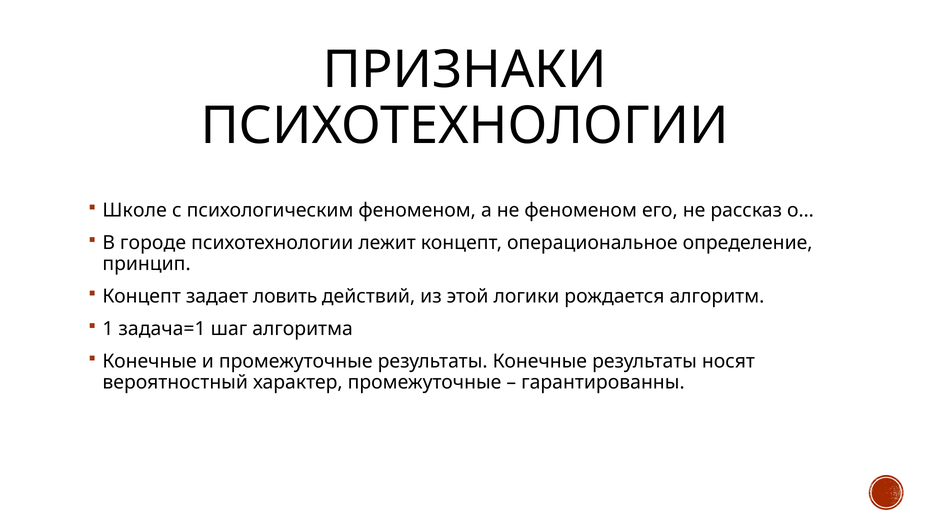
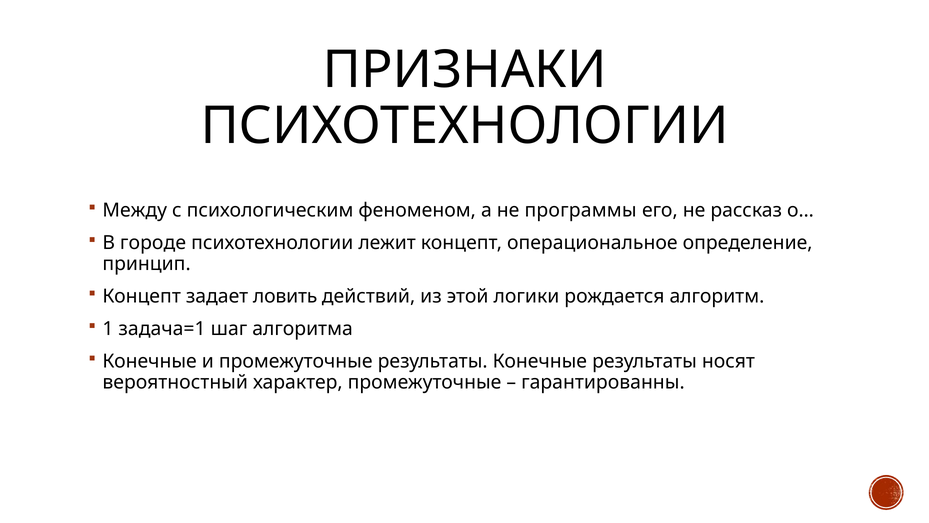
Школе: Школе -> Между
не феноменом: феноменом -> программы
